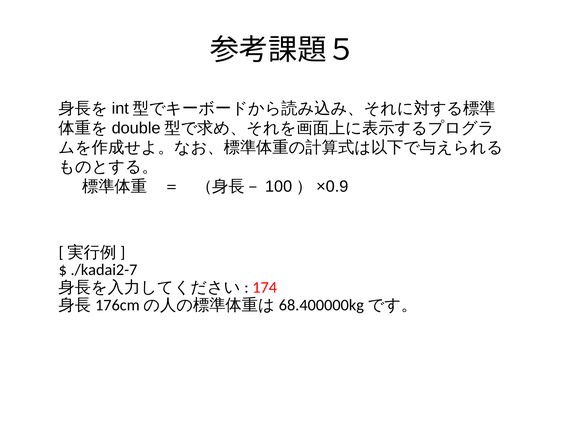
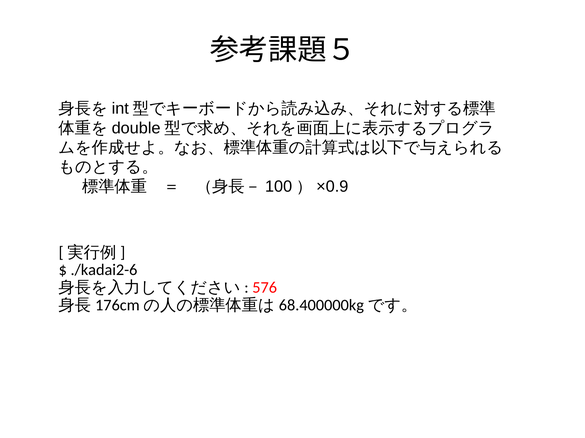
./kadai2-7: ./kadai2-7 -> ./kadai2-6
174: 174 -> 576
